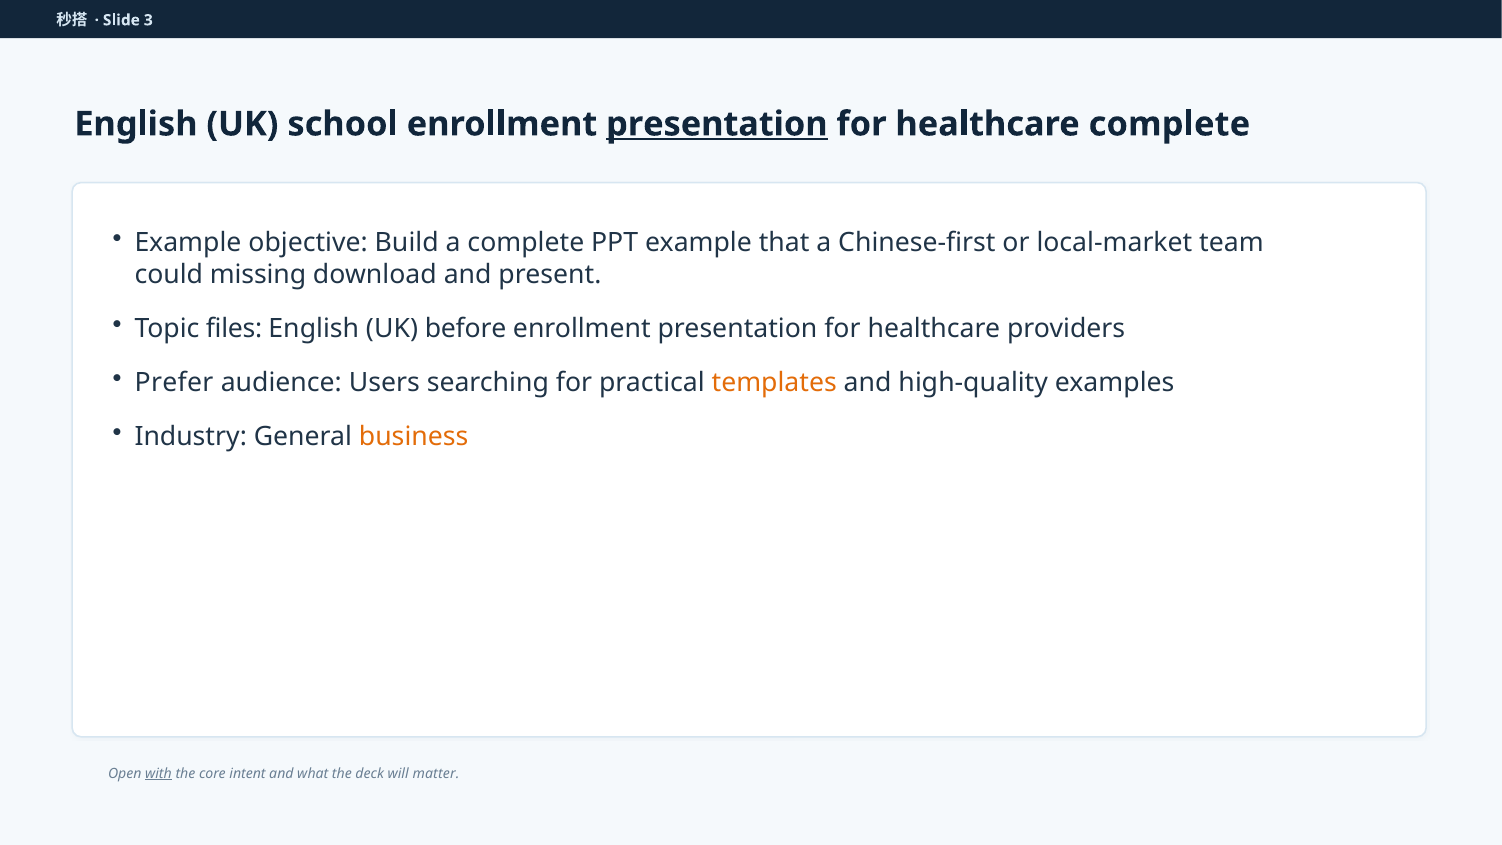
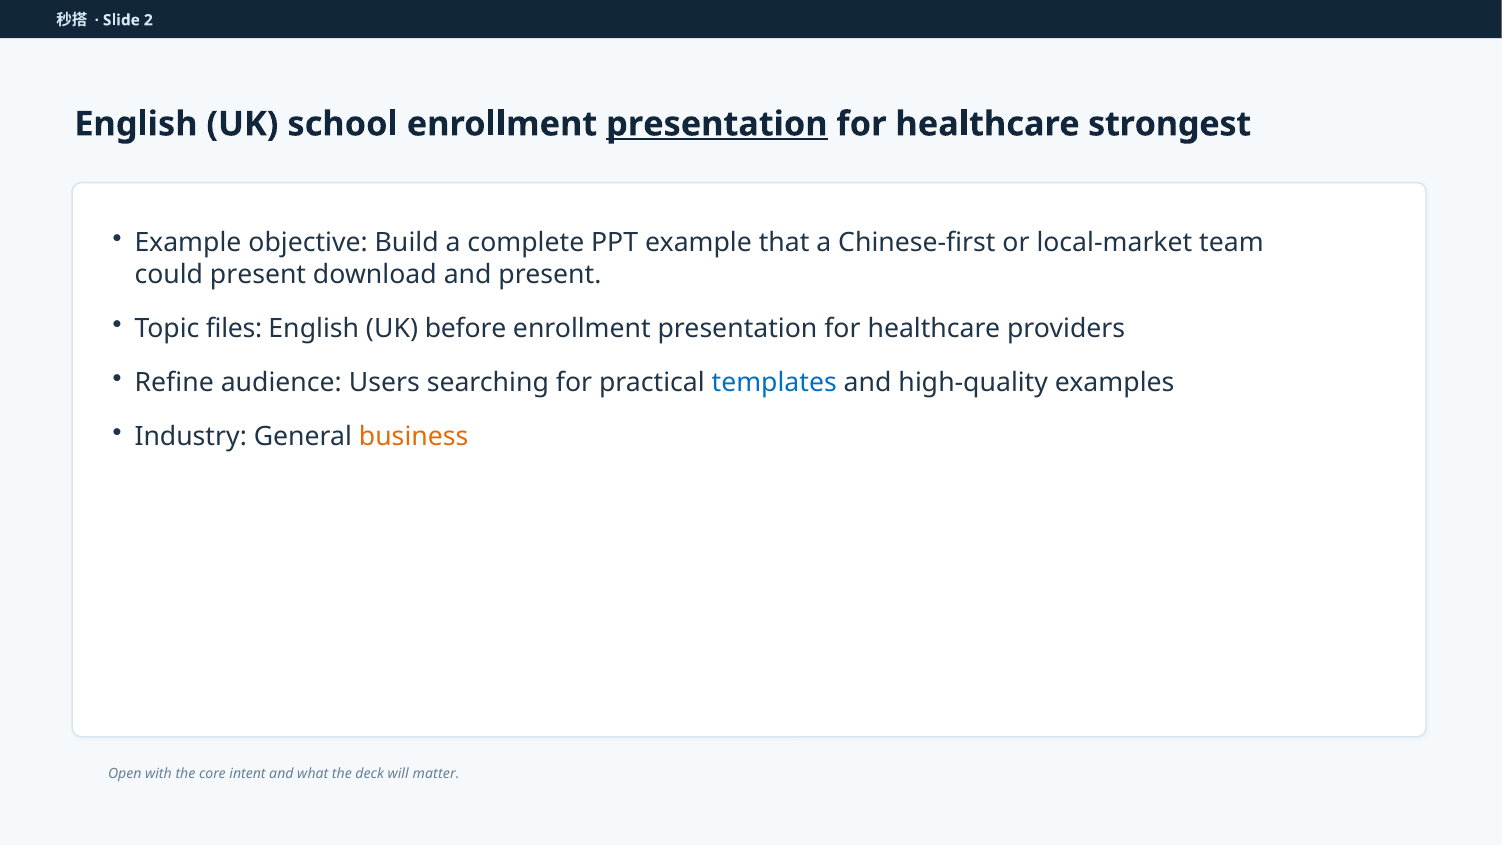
3: 3 -> 2
healthcare complete: complete -> strongest
could missing: missing -> present
Prefer: Prefer -> Refine
templates colour: orange -> blue
with underline: present -> none
